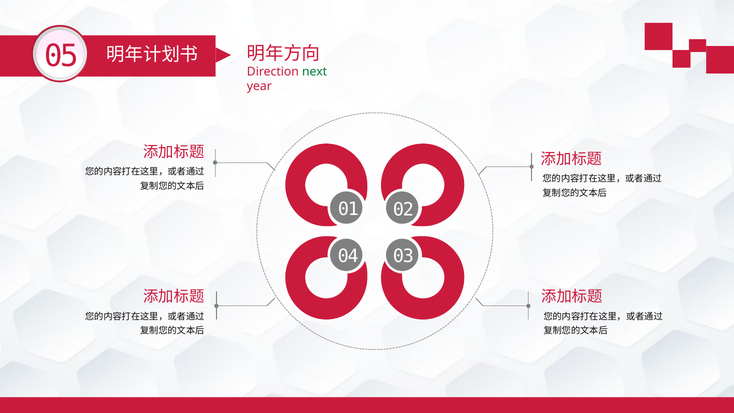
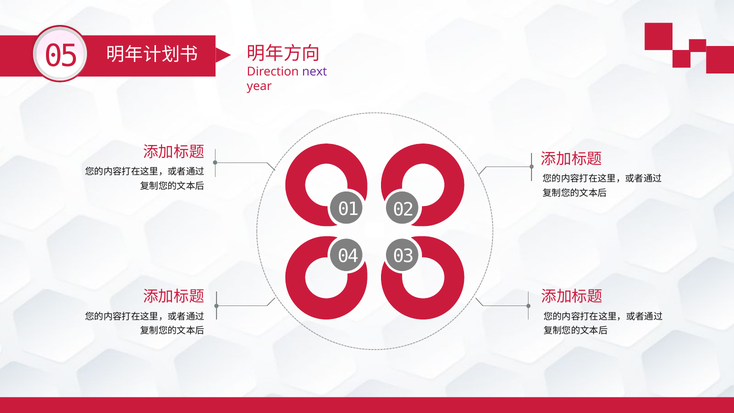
next colour: green -> purple
